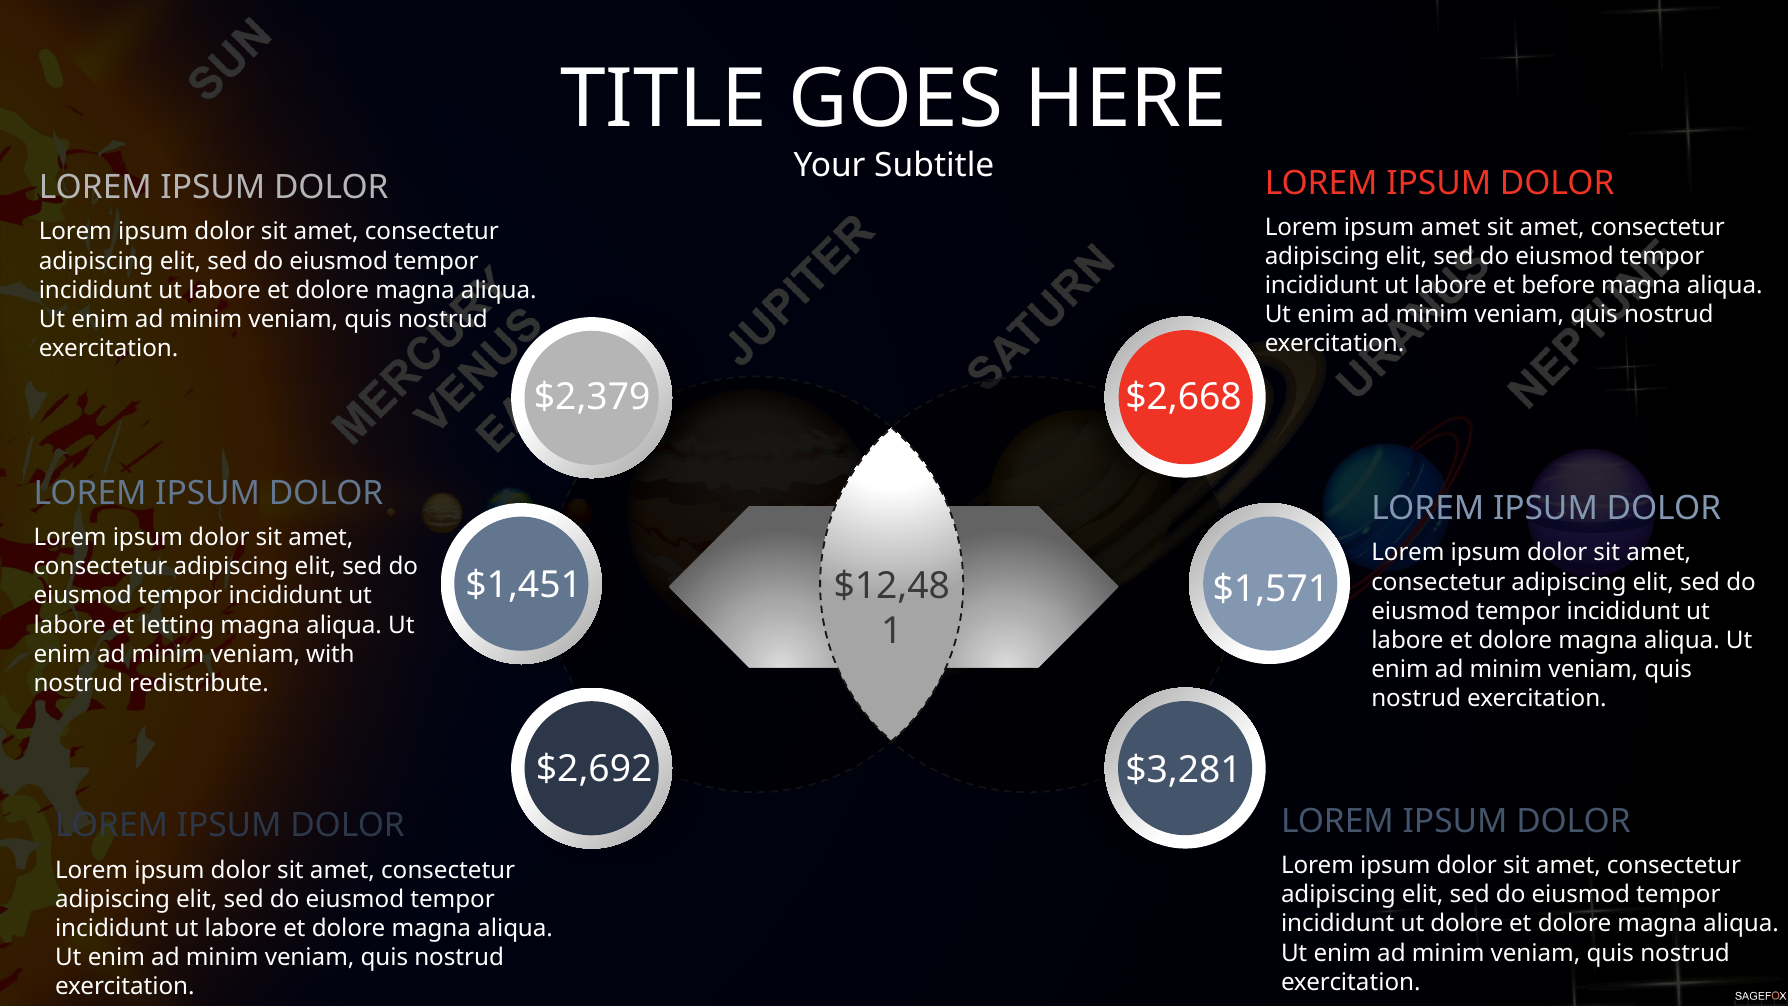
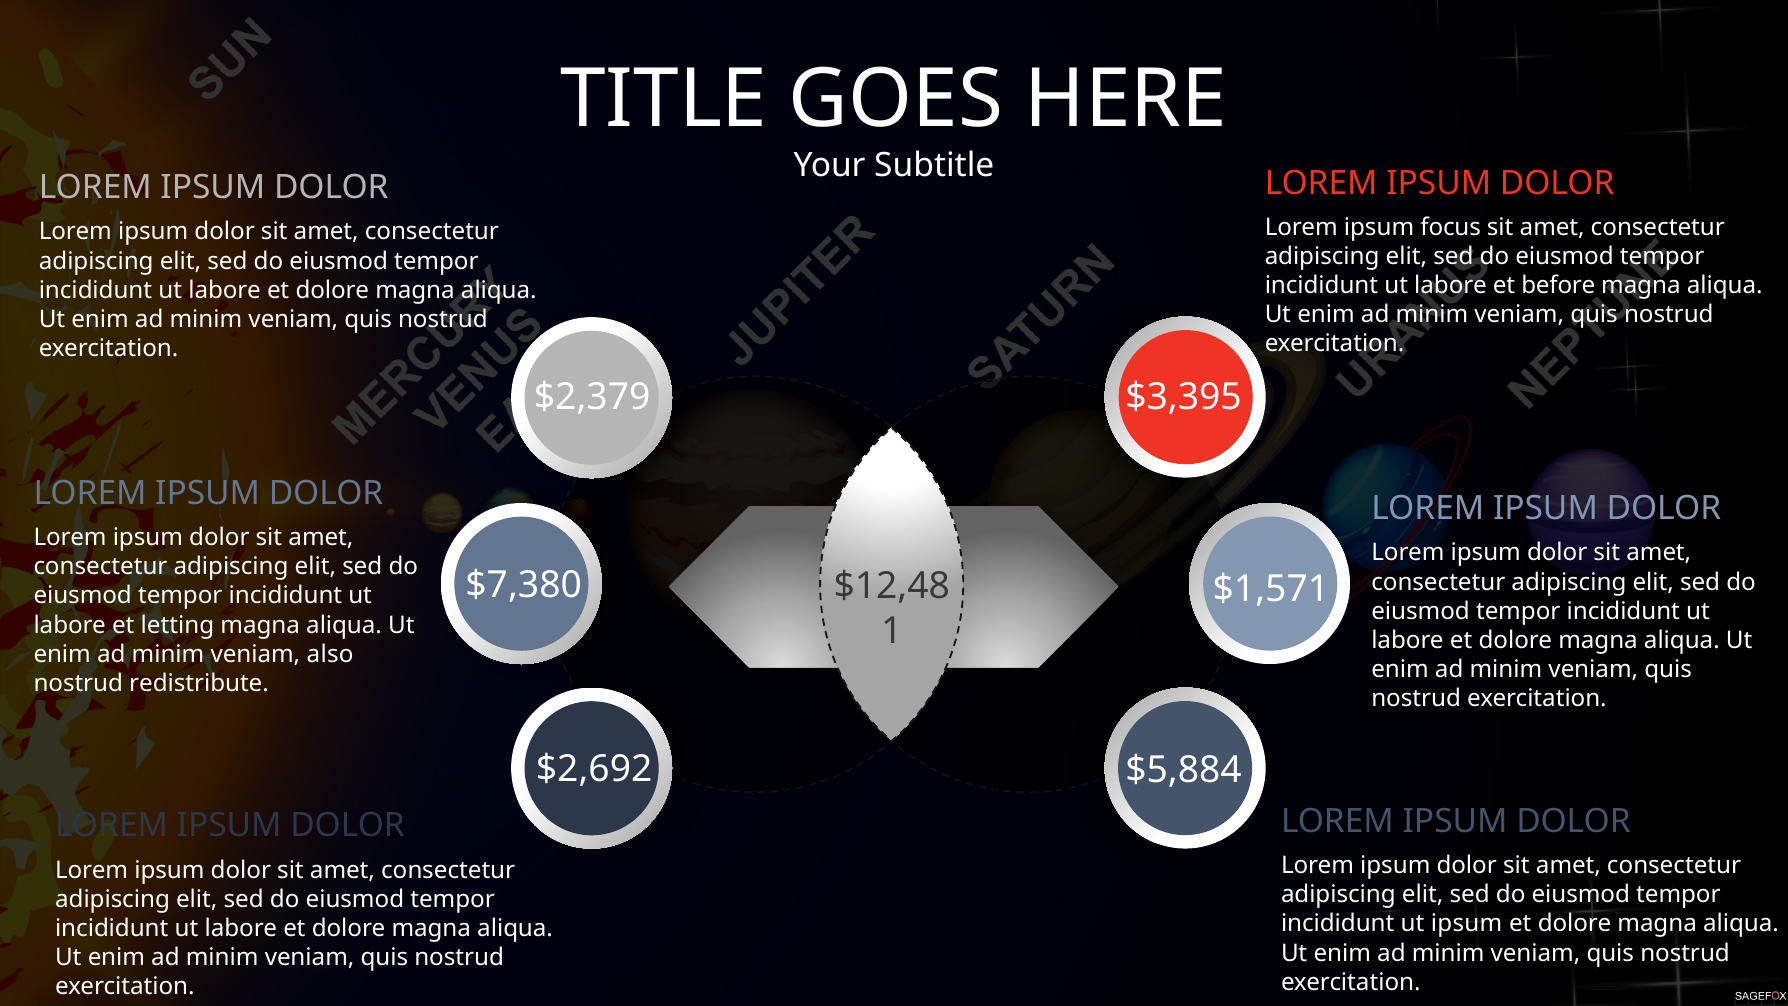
ipsum amet: amet -> focus
$2,668: $2,668 -> $3,395
$1,451: $1,451 -> $7,380
with: with -> also
$3,281: $3,281 -> $5,884
ut dolore: dolore -> ipsum
